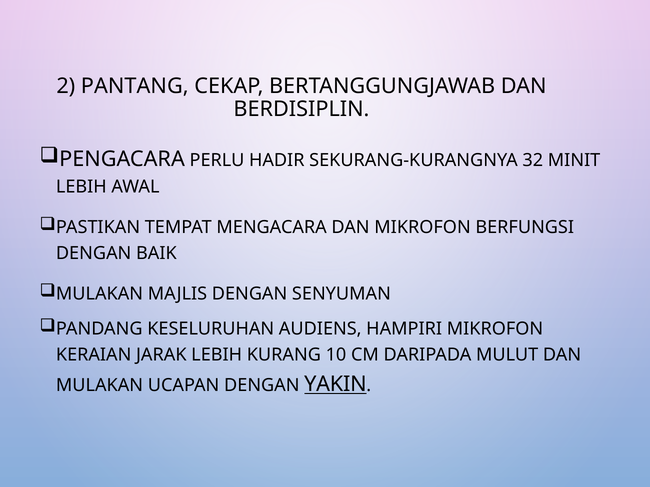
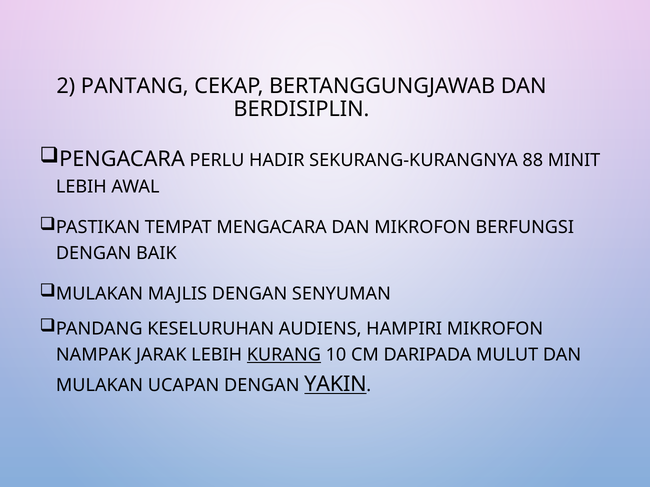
32: 32 -> 88
KERAIAN: KERAIAN -> NAMPAK
KURANG underline: none -> present
